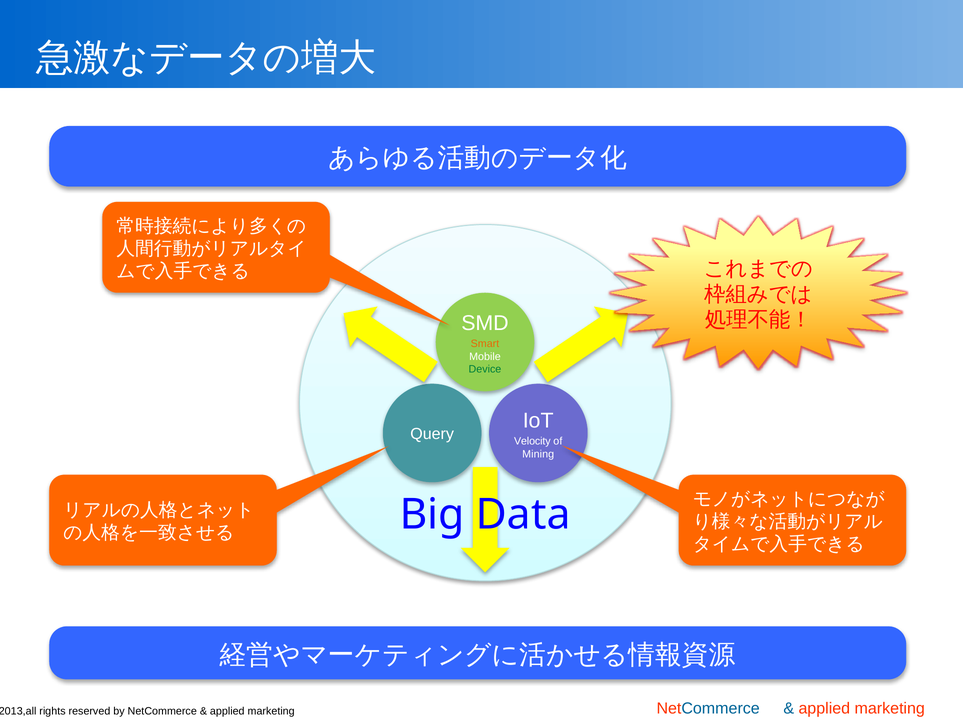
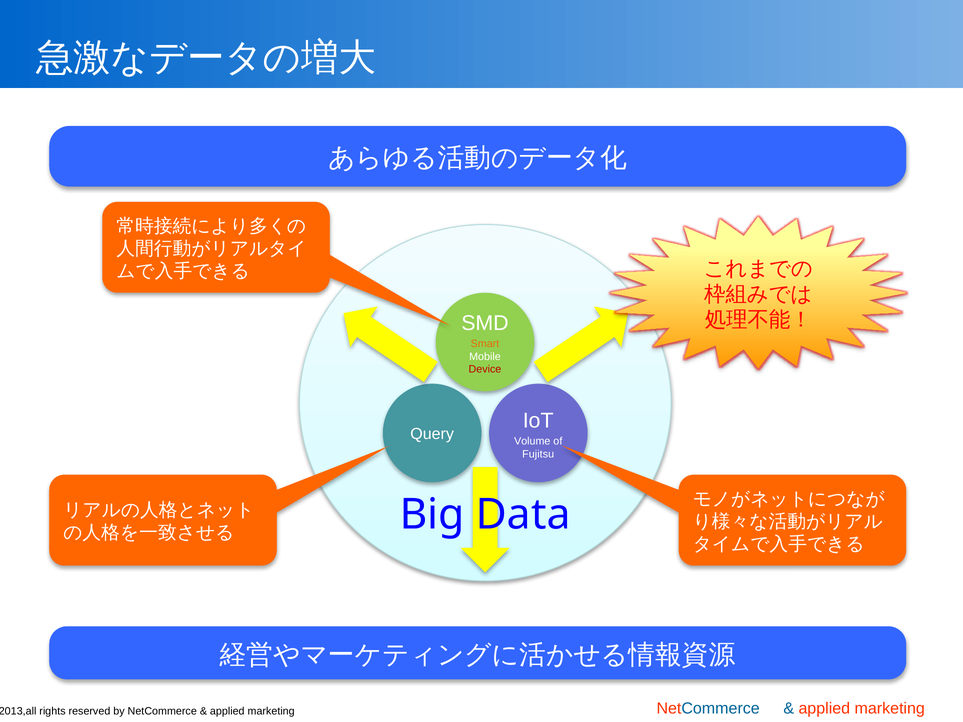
Device colour: green -> red
Velocity: Velocity -> Volume
Mining: Mining -> Fujitsu
